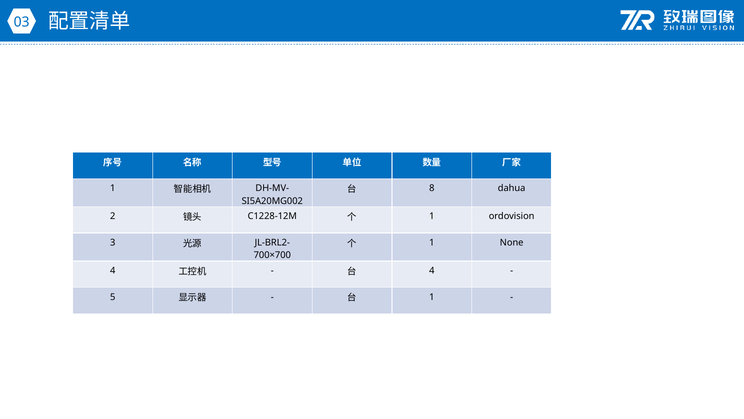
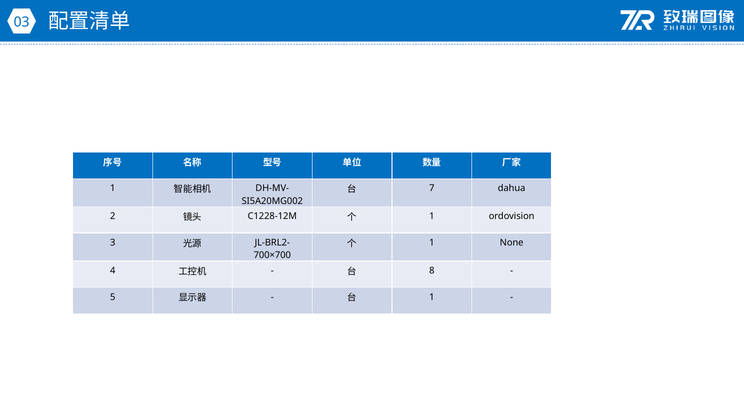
8: 8 -> 7
4 at (432, 270): 4 -> 8
